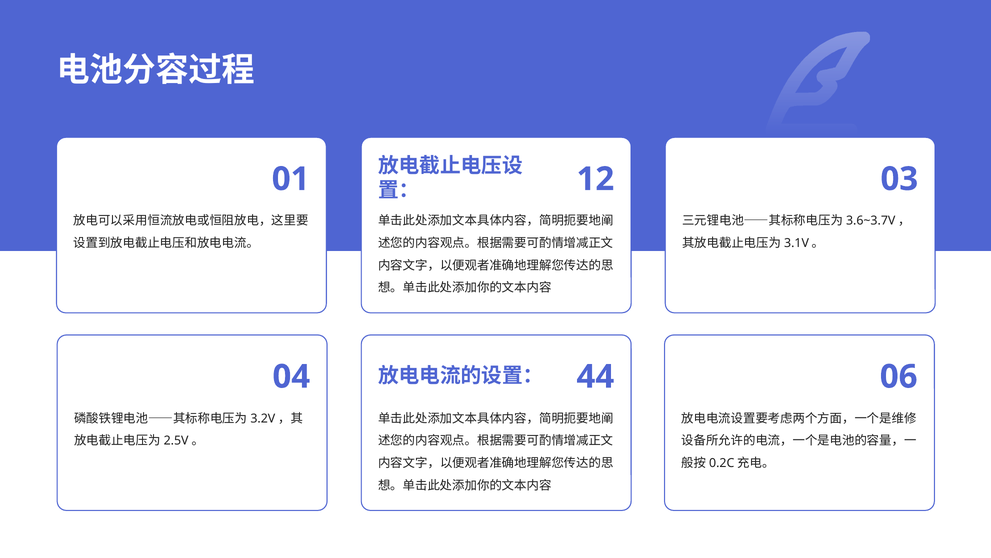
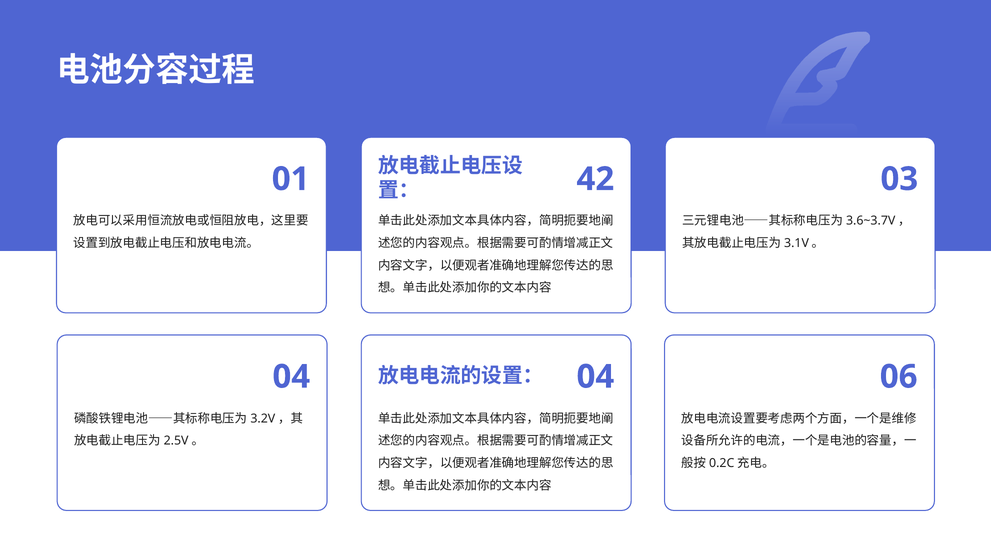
12: 12 -> 42
44 at (595, 376): 44 -> 04
